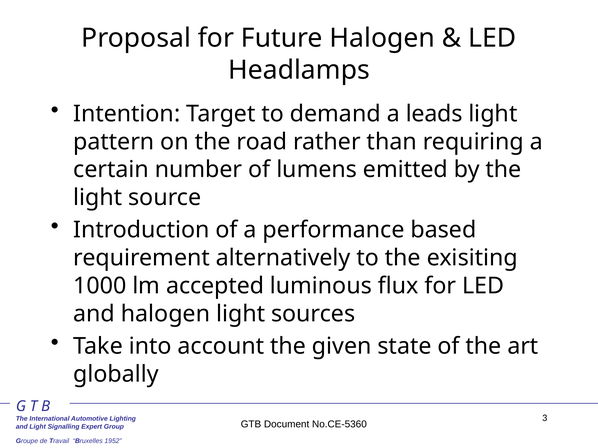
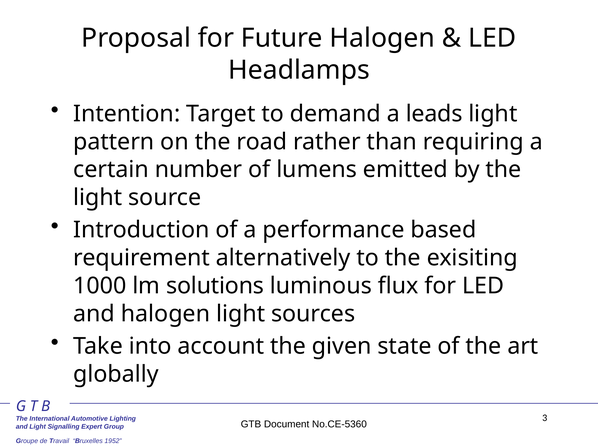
accepted: accepted -> solutions
